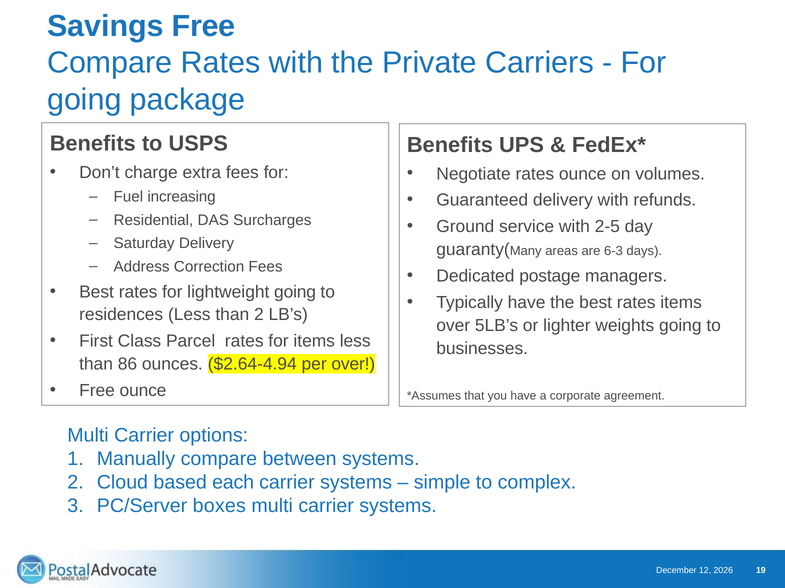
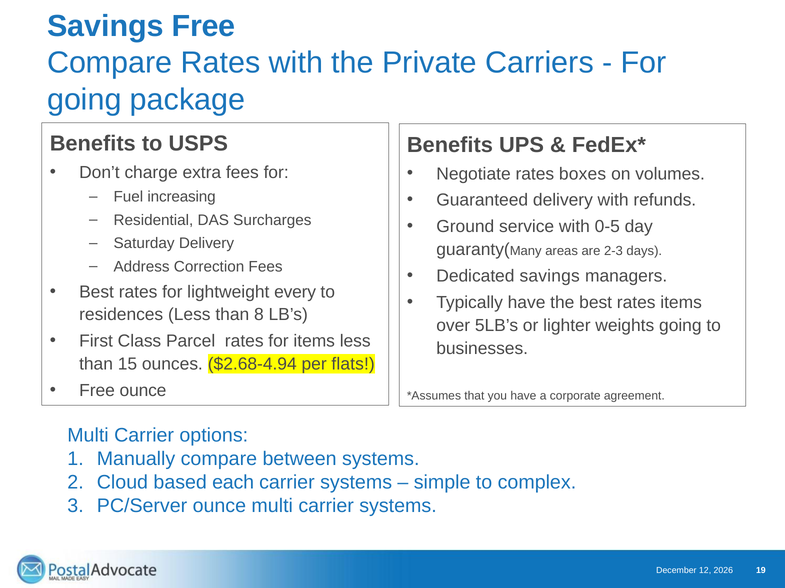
rates ounce: ounce -> boxes
2-5: 2-5 -> 0-5
6-3: 6-3 -> 2-3
Dedicated postage: postage -> savings
lightweight going: going -> every
than 2: 2 -> 8
86: 86 -> 15
$2.64-4.94: $2.64-4.94 -> $2.68-4.94
per over: over -> flats
PC/Server boxes: boxes -> ounce
